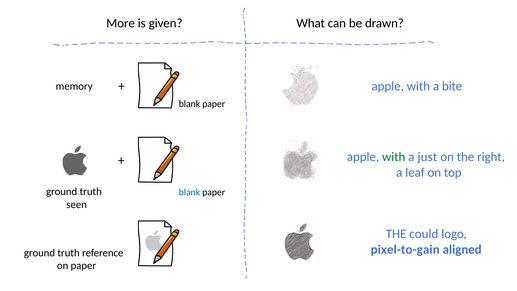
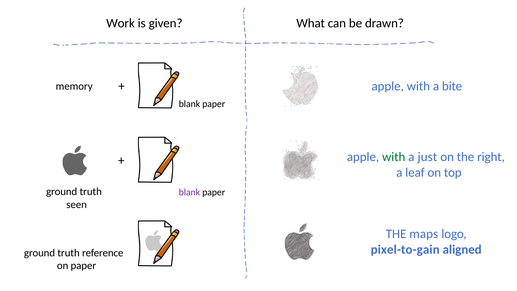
More: More -> Work
blank at (189, 192) colour: blue -> purple
could: could -> maps
